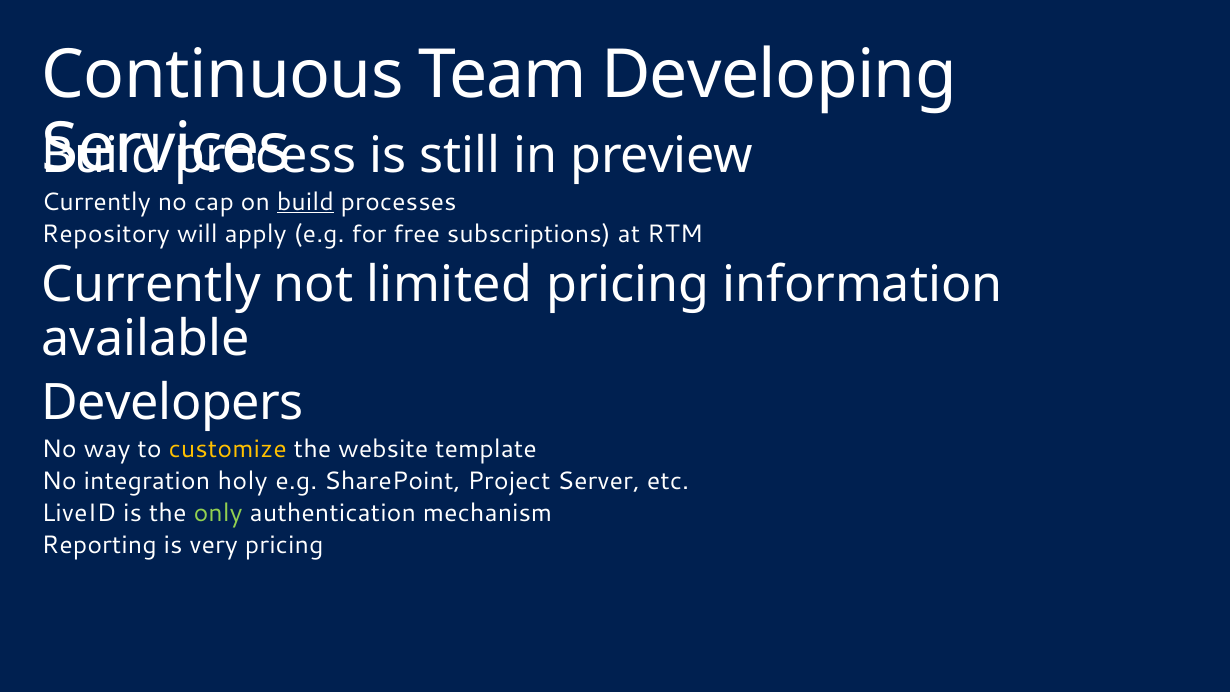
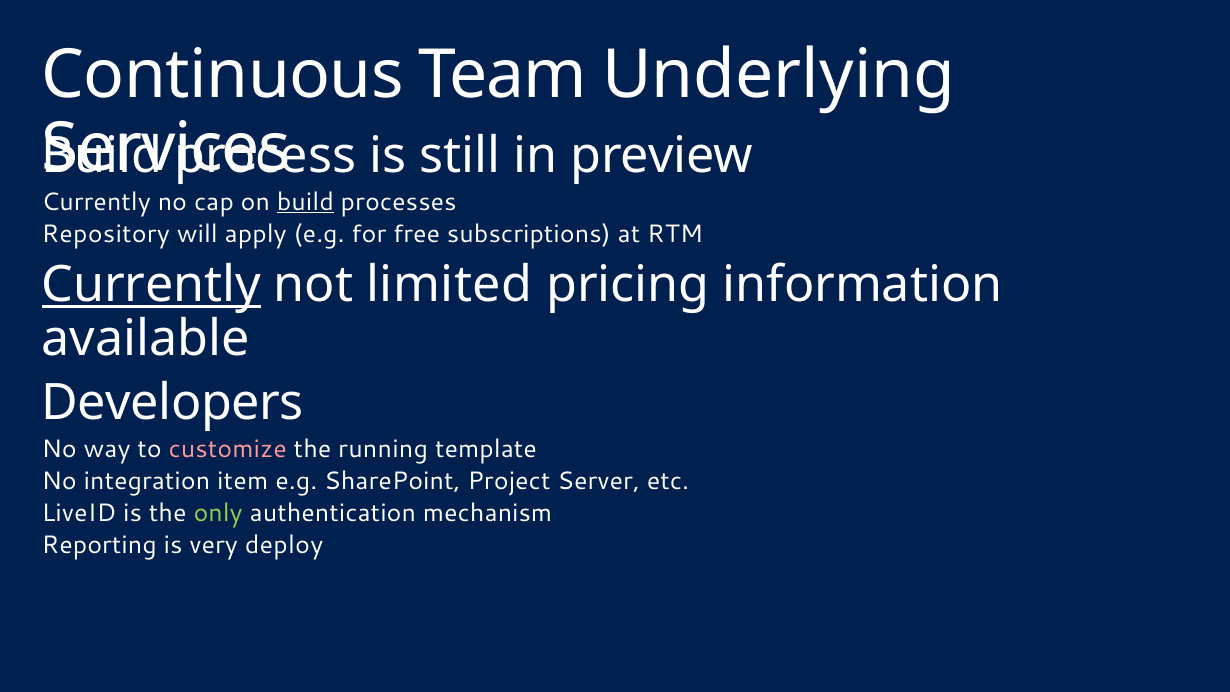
Developing: Developing -> Underlying
Currently at (151, 284) underline: none -> present
customize colour: yellow -> pink
website: website -> running
holy: holy -> item
very pricing: pricing -> deploy
